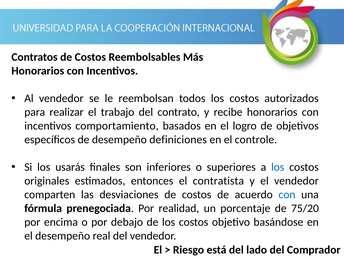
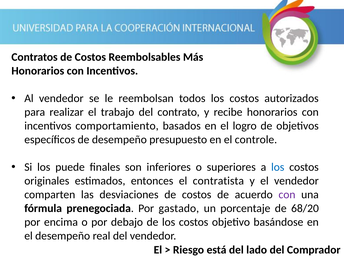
definiciones: definiciones -> presupuesto
usarás: usarás -> puede
con at (287, 195) colour: blue -> purple
realidad: realidad -> gastado
75/20: 75/20 -> 68/20
